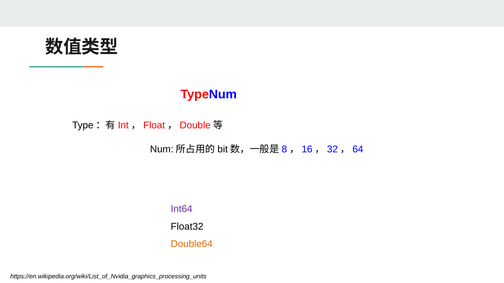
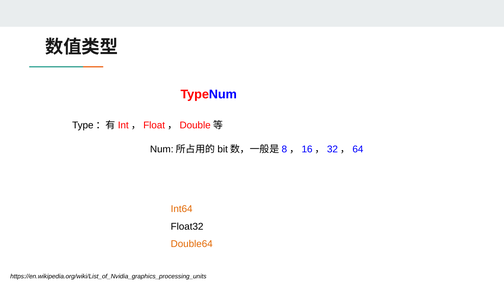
Int64 colour: purple -> orange
